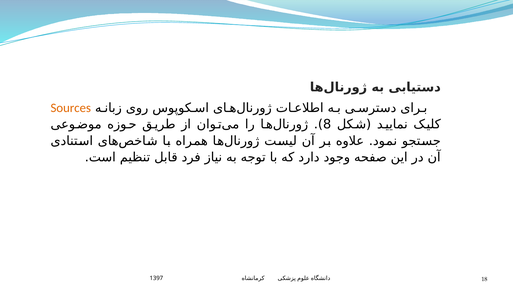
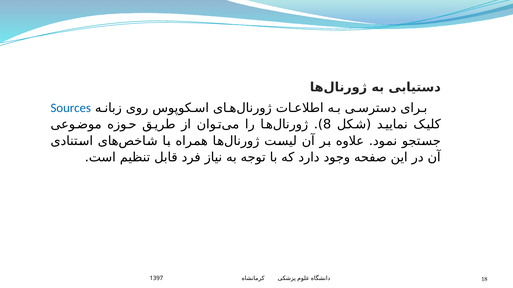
Sources colour: orange -> blue
